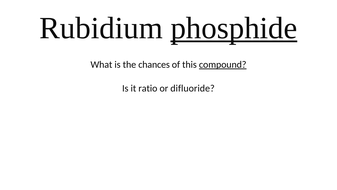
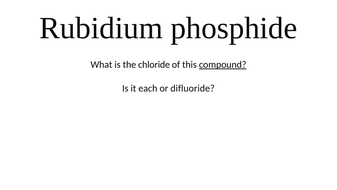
phosphide underline: present -> none
chances: chances -> chloride
ratio: ratio -> each
